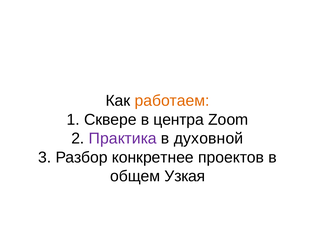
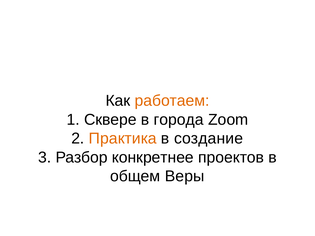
центра: центра -> города
Практика colour: purple -> orange
духовной: духовной -> создание
Узкая: Узкая -> Веры
